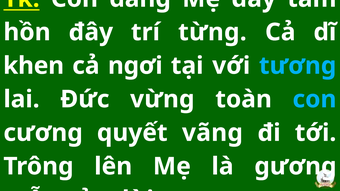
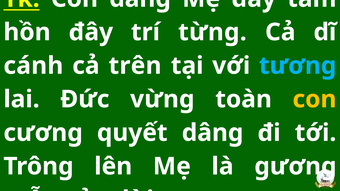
khen: khen -> cánh
ngơi: ngơi -> trên
con at (314, 99) colour: light blue -> yellow
vãng at (212, 133): vãng -> dâng
